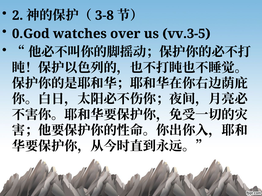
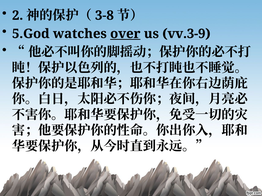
0.God: 0.God -> 5.God
over underline: none -> present
vv.3-5: vv.3-5 -> vv.3-9
